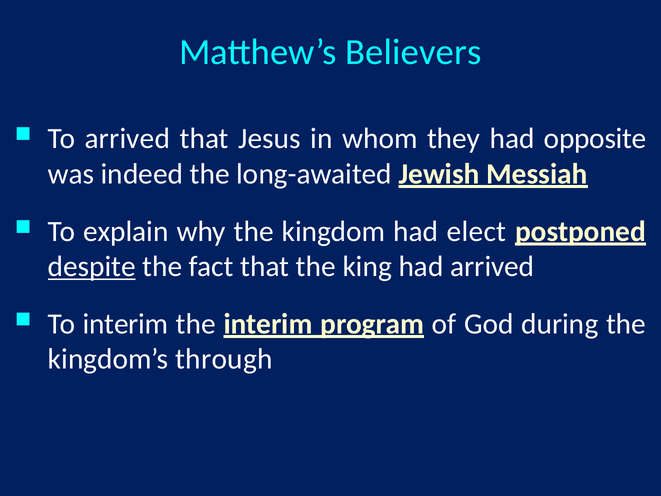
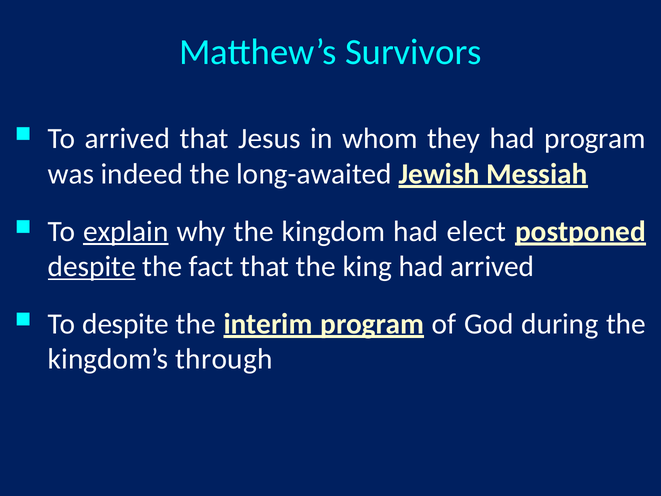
Believers: Believers -> Survivors
had opposite: opposite -> program
explain underline: none -> present
To interim: interim -> despite
